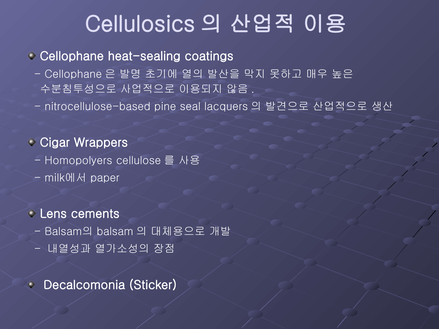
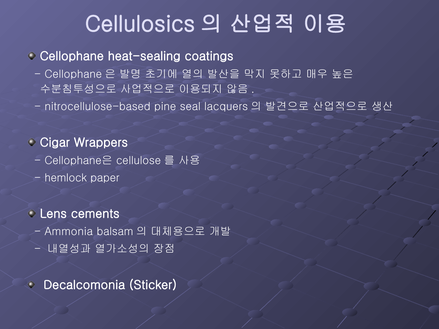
Homopolyers at (78, 161): Homopolyers -> Cellophane은
milk에서: milk에서 -> hemlock
Balsam의 at (69, 232): Balsam의 -> Ammonia
